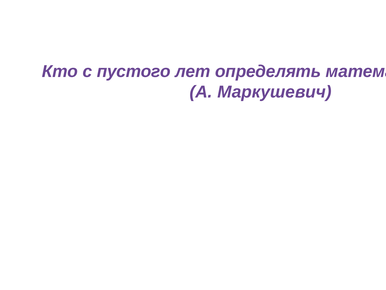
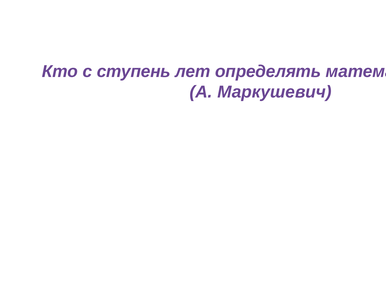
пустого: пустого -> ступень
